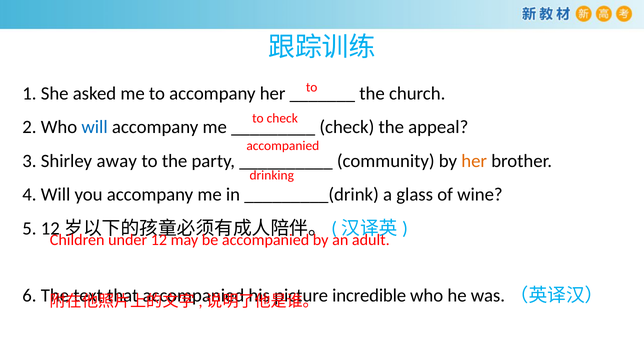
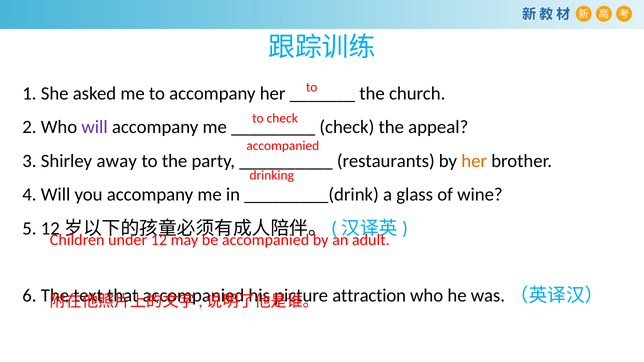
will at (95, 127) colour: blue -> purple
community: community -> restaurants
incredible: incredible -> attraction
